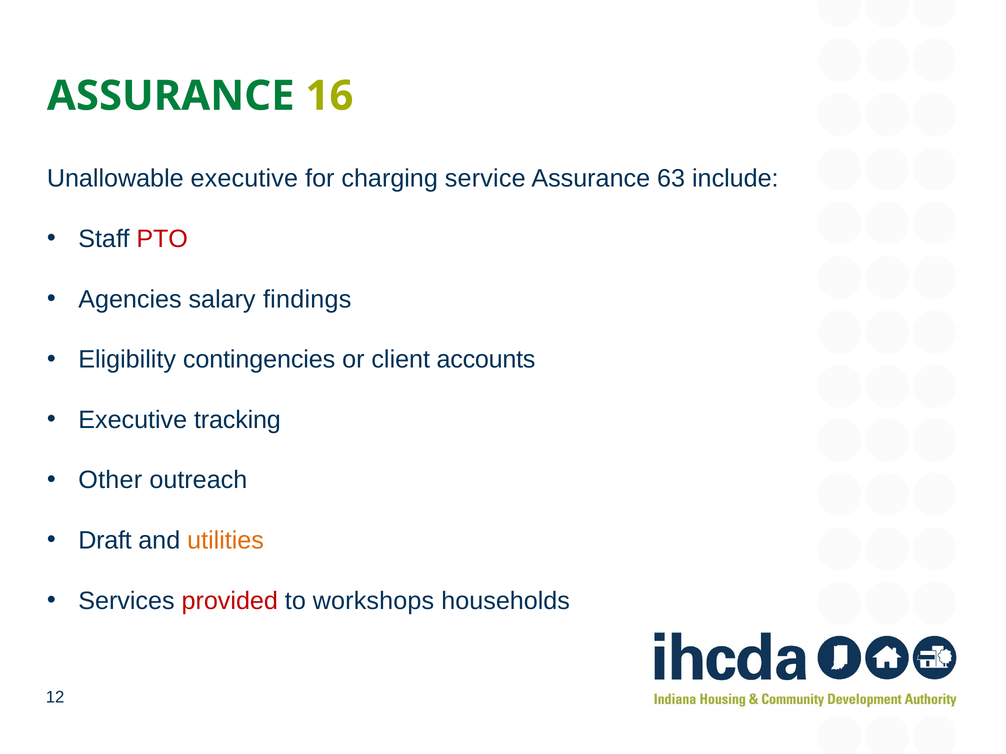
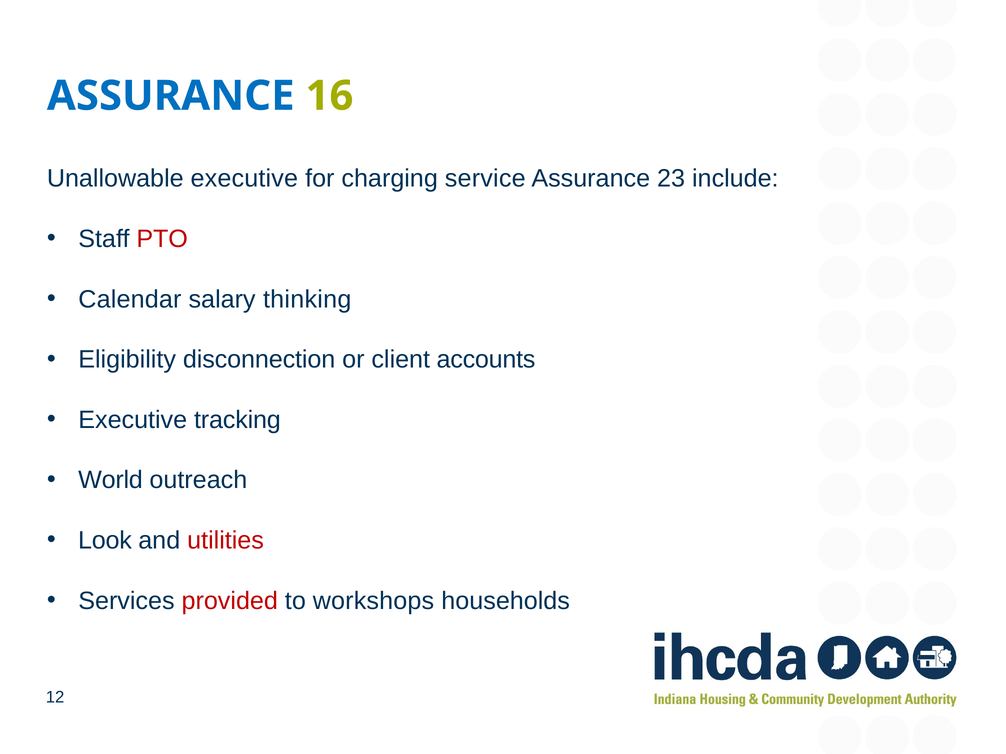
ASSURANCE at (171, 96) colour: green -> blue
63: 63 -> 23
Agencies: Agencies -> Calendar
findings: findings -> thinking
contingencies: contingencies -> disconnection
Other: Other -> World
Draft: Draft -> Look
utilities colour: orange -> red
